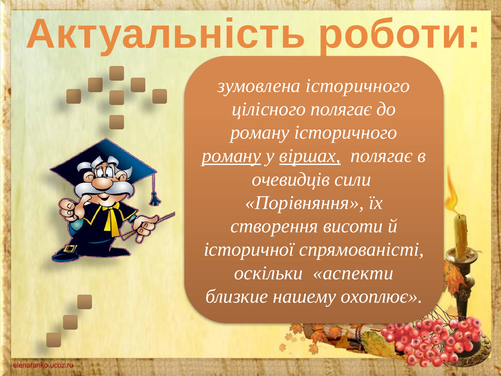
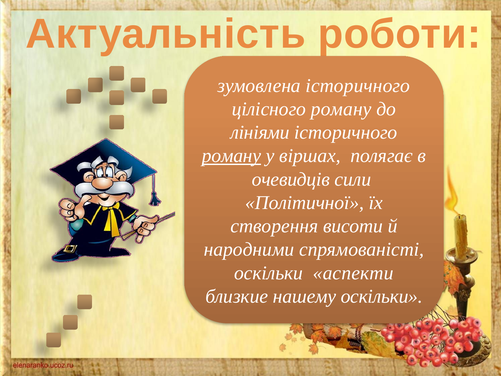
цілісного полягає: полягає -> роману
роману at (260, 132): роману -> лініями
віршах underline: present -> none
Порівняння: Порівняння -> Політичної
історичної: історичної -> народними
нашему охоплює: охоплює -> оскільки
